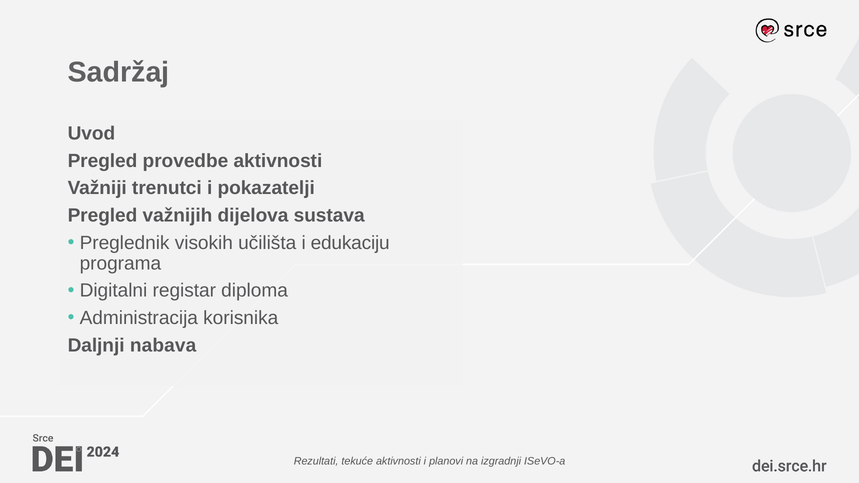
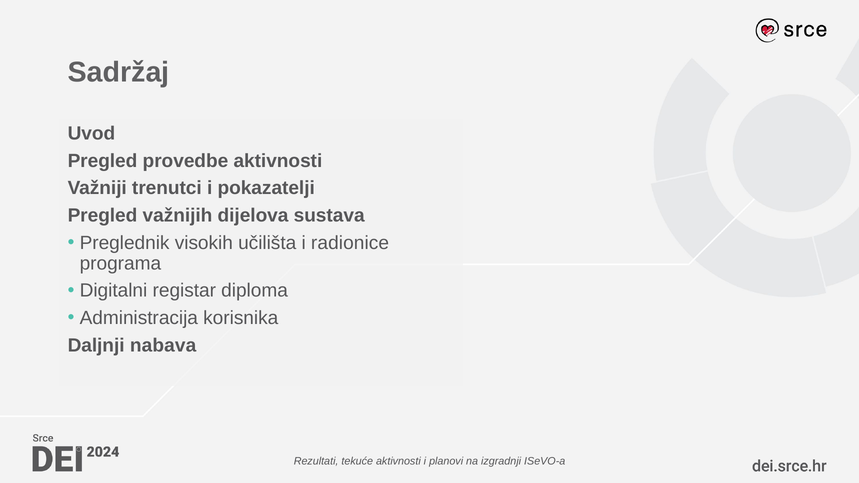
edukaciju: edukaciju -> radionice
